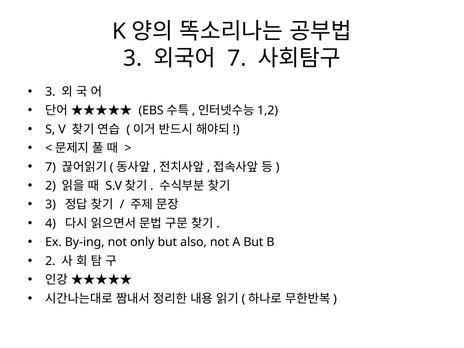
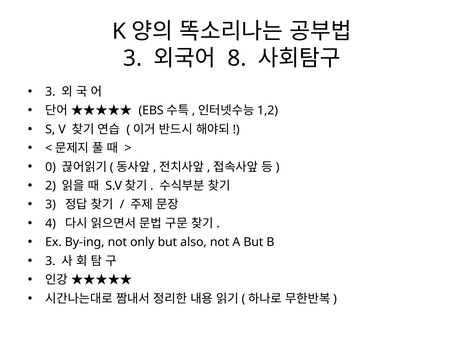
7 at (237, 58): 7 -> 8
7 at (51, 167): 7 -> 0
2 at (50, 261): 2 -> 3
